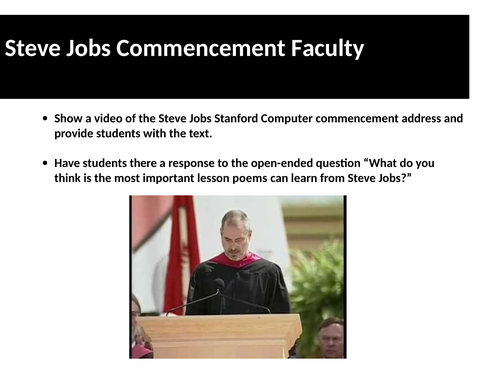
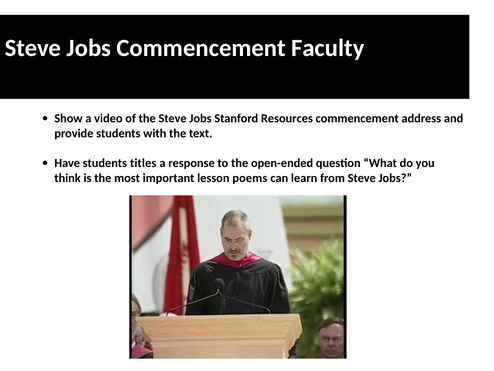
Computer: Computer -> Resources
there: there -> titles
